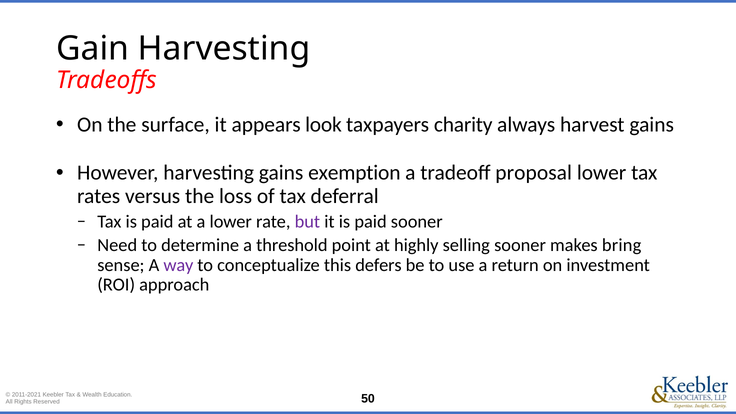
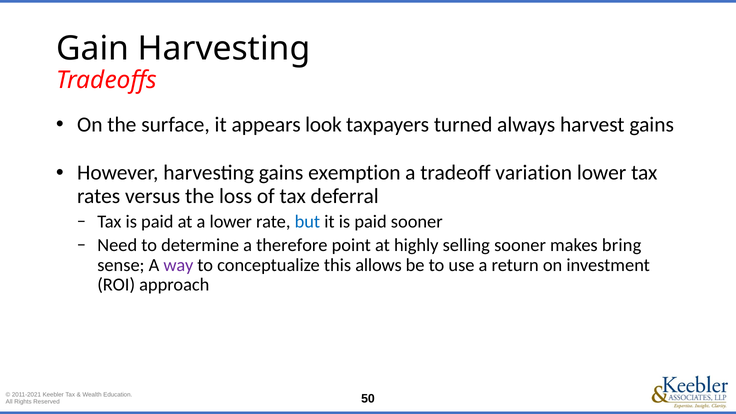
charity: charity -> turned
proposal: proposal -> variation
but colour: purple -> blue
threshold: threshold -> therefore
defers: defers -> allows
